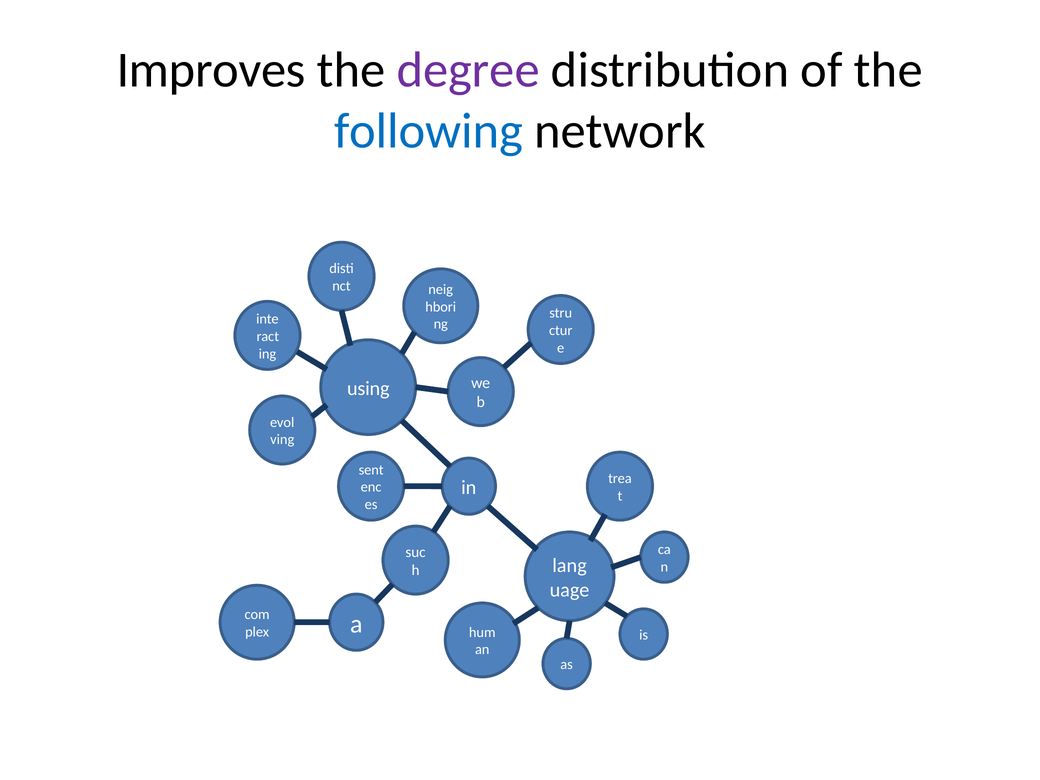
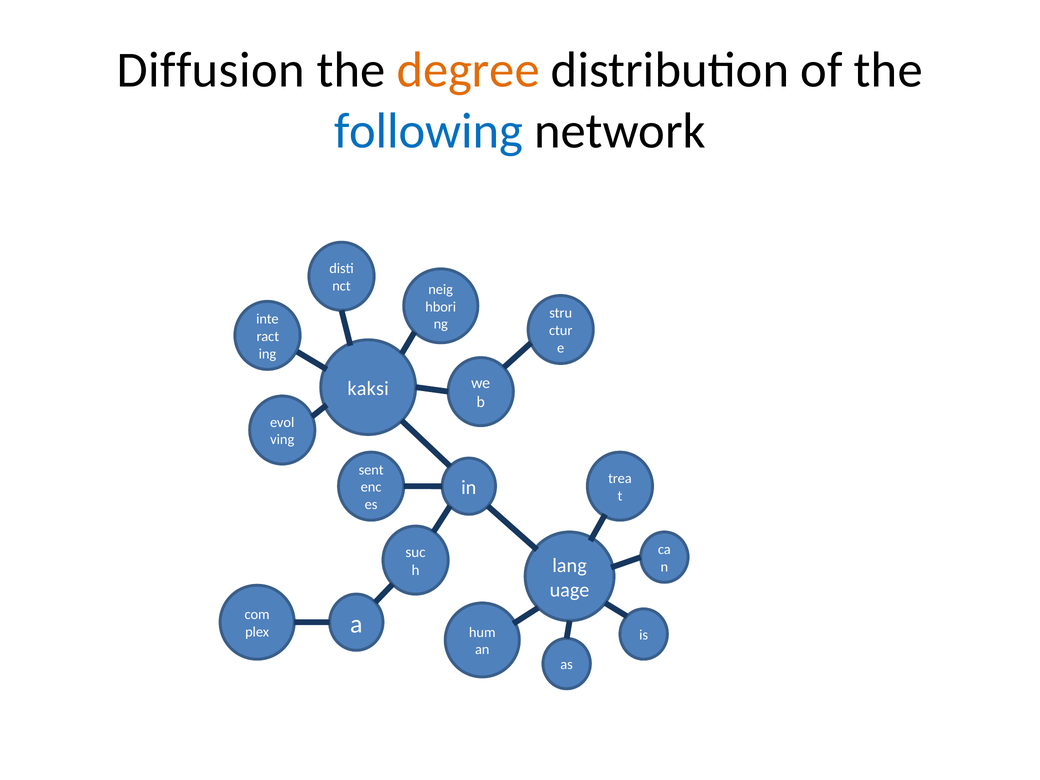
Improves: Improves -> Diffusion
degree colour: purple -> orange
using: using -> kaksi
